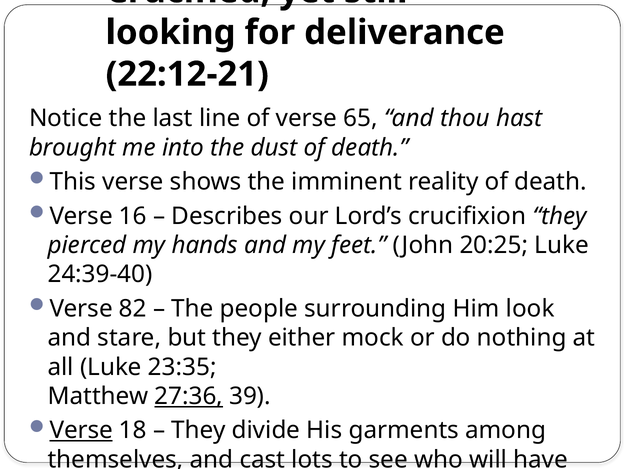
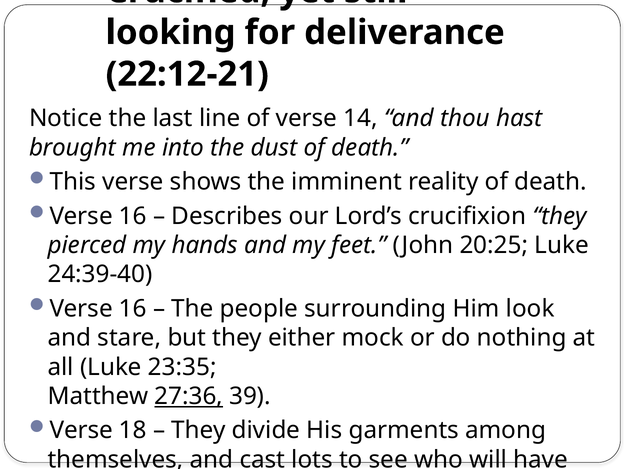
65: 65 -> 14
82 at (133, 308): 82 -> 16
Verse at (81, 430) underline: present -> none
